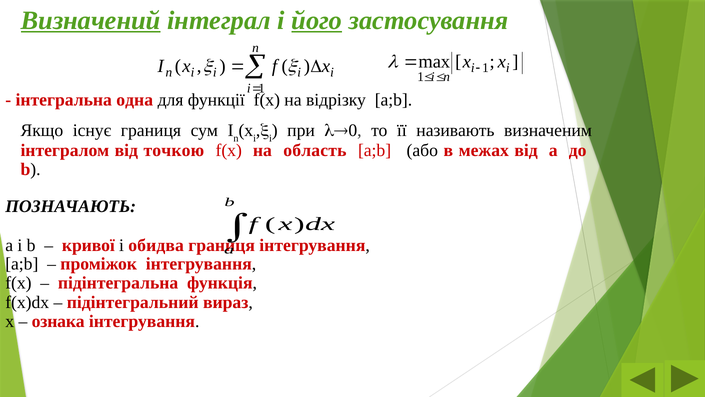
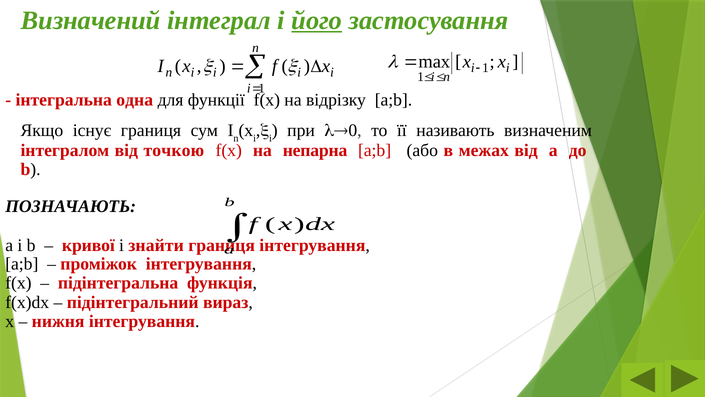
Визначений underline: present -> none
область: область -> непарна
обидва: обидва -> знайти
ознака: ознака -> нижня
